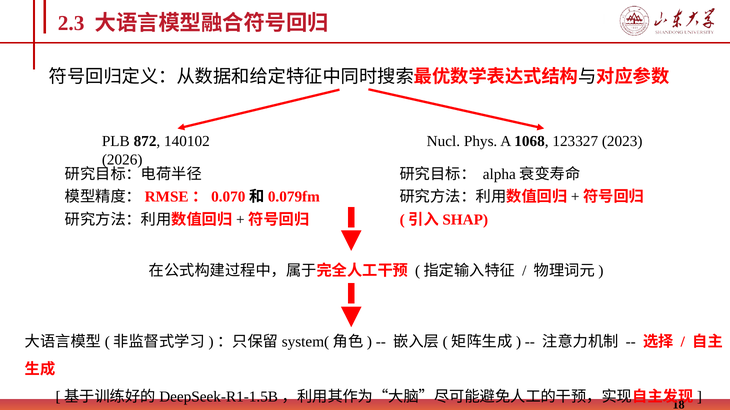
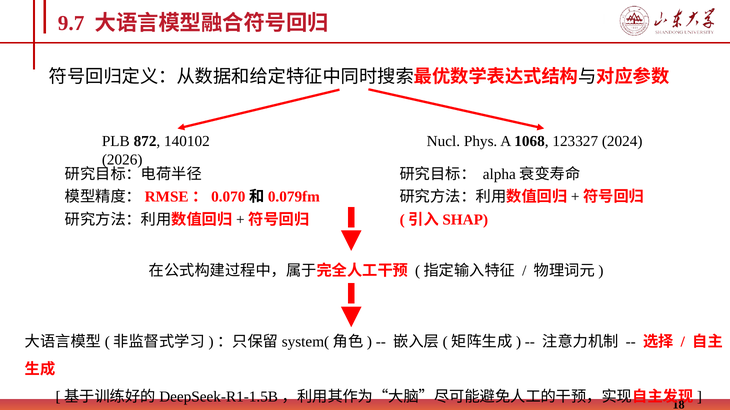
2.3: 2.3 -> 9.7
2023: 2023 -> 2024
